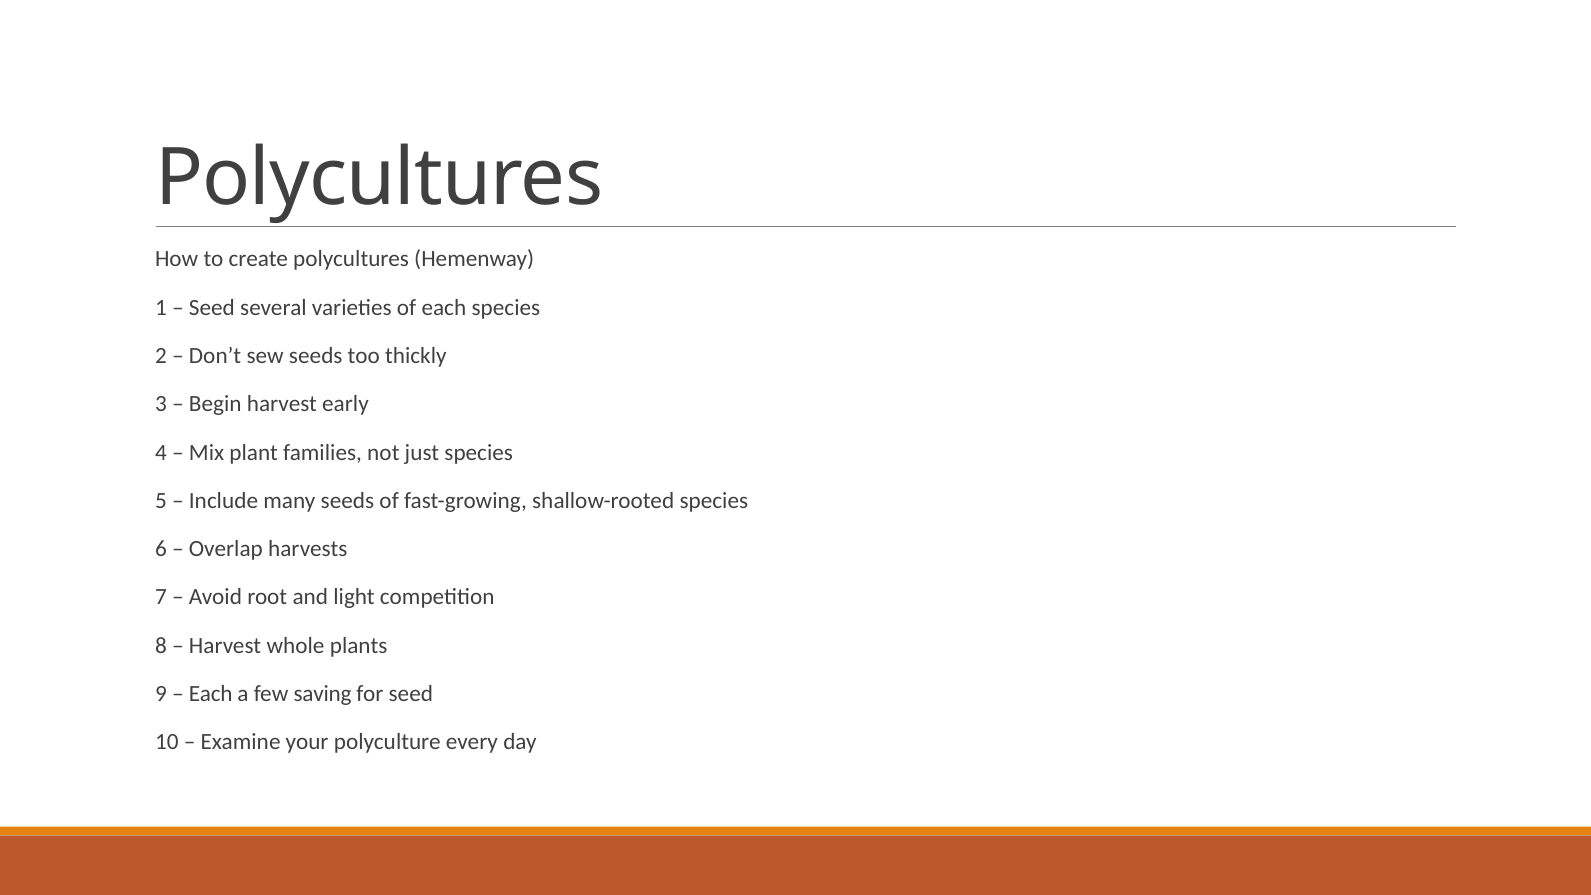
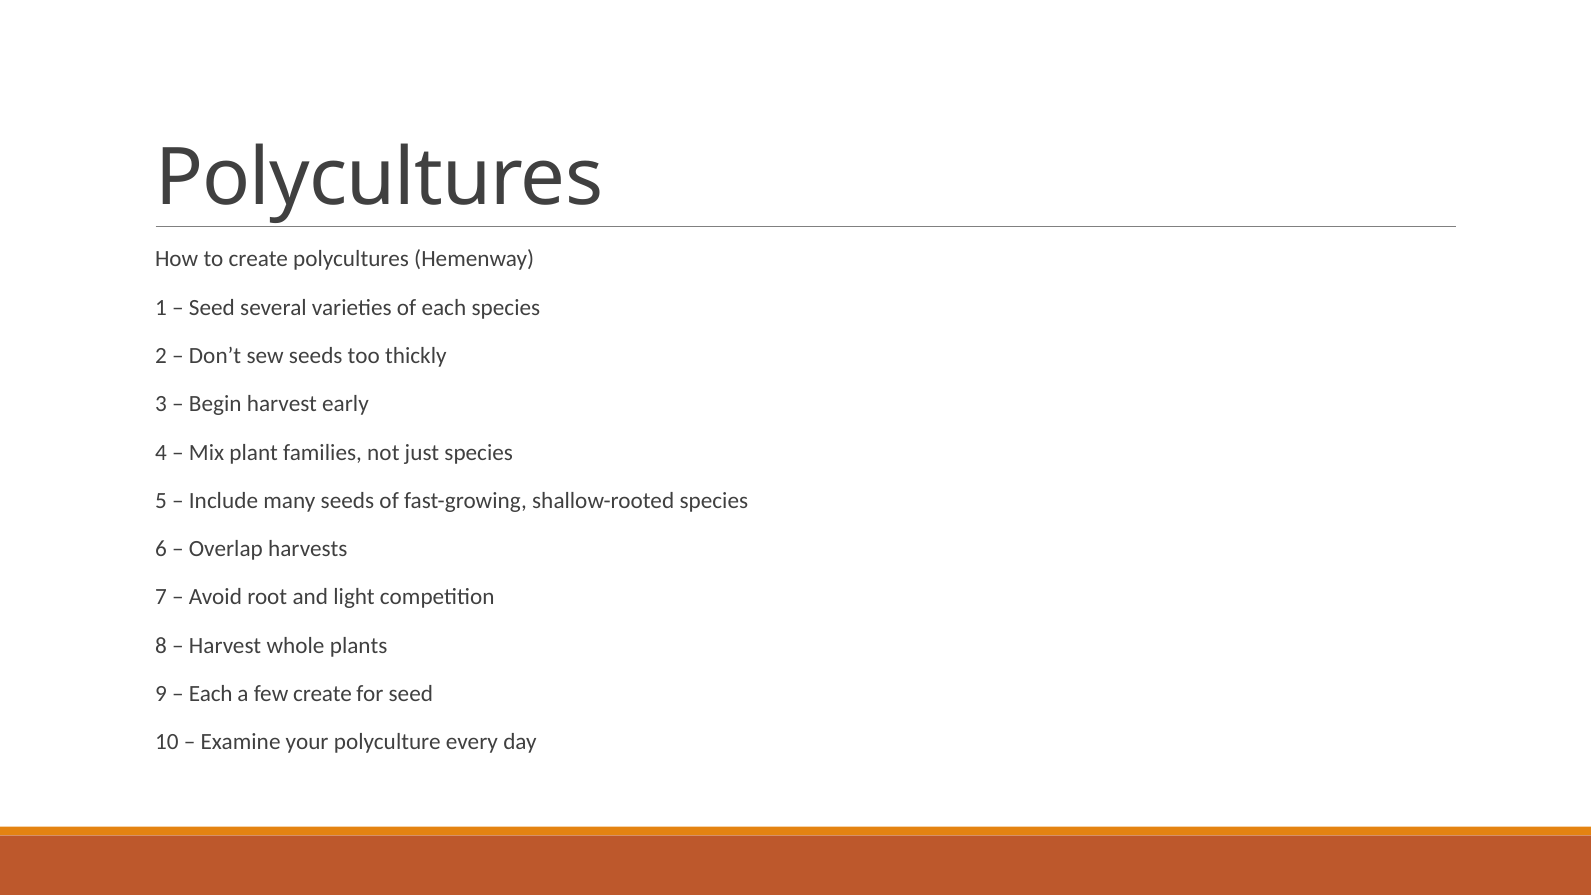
few saving: saving -> create
